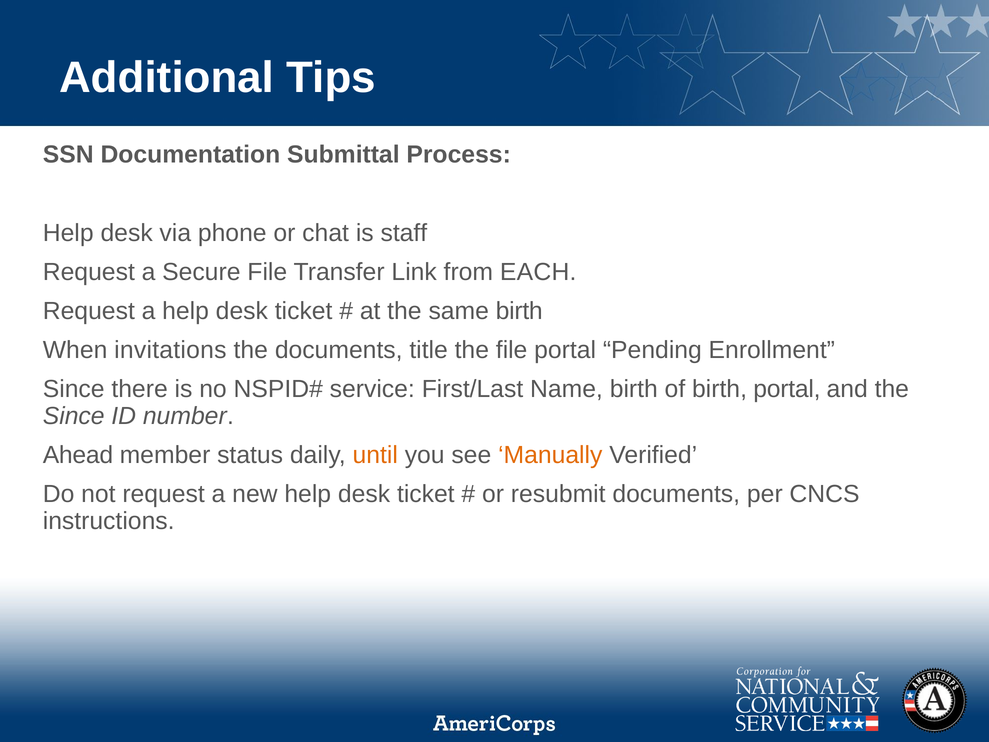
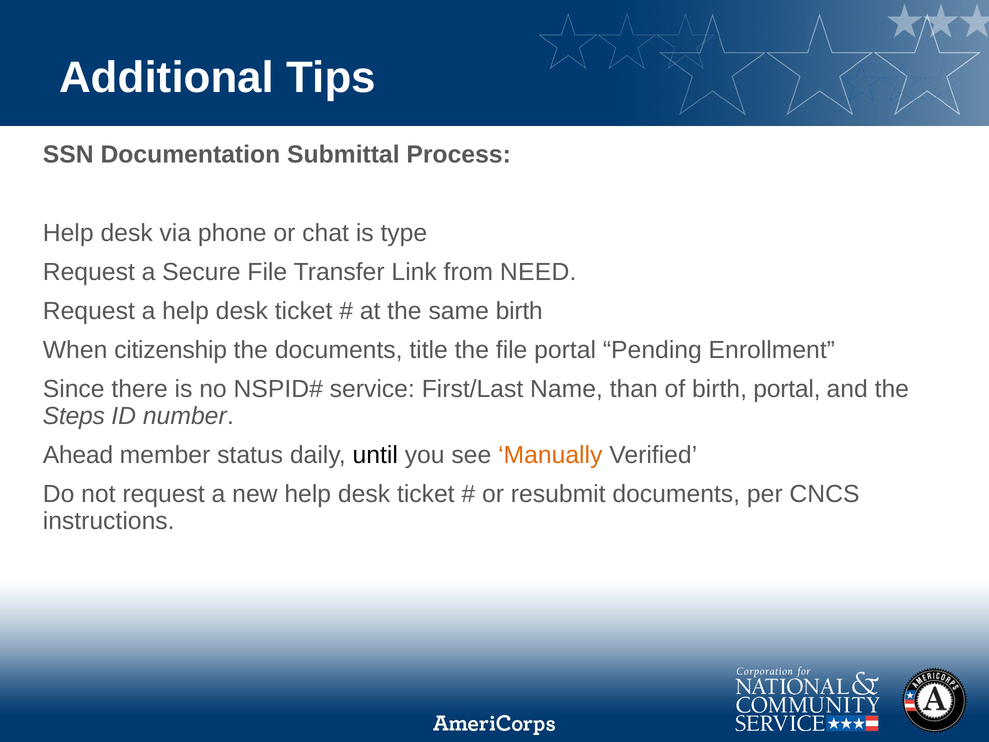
staff: staff -> type
EACH: EACH -> NEED
invitations: invitations -> citizenship
Name birth: birth -> than
Since at (74, 416): Since -> Steps
until colour: orange -> black
